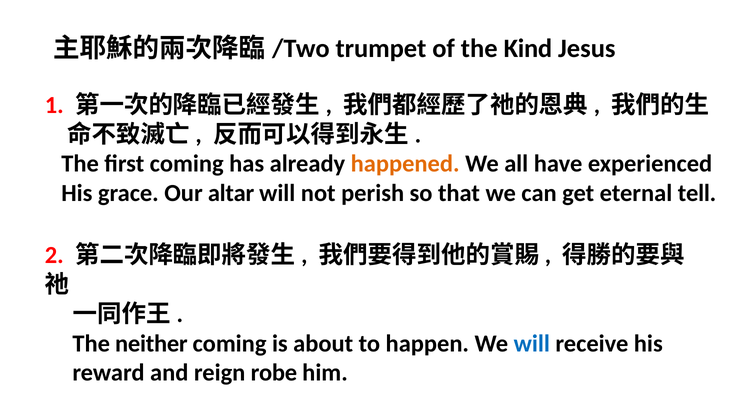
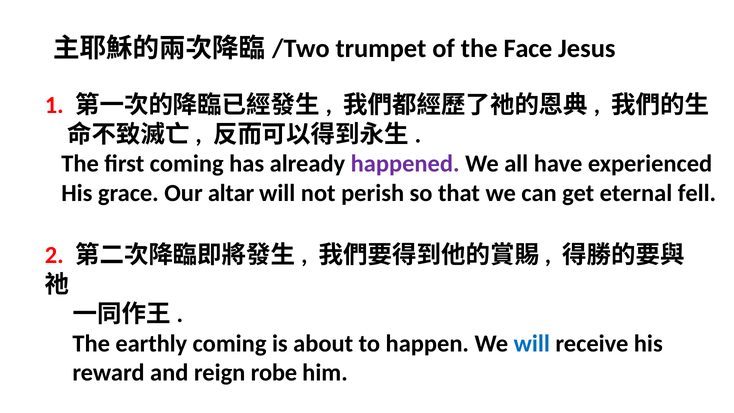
Kind: Kind -> Face
happened colour: orange -> purple
tell: tell -> fell
neither: neither -> earthly
